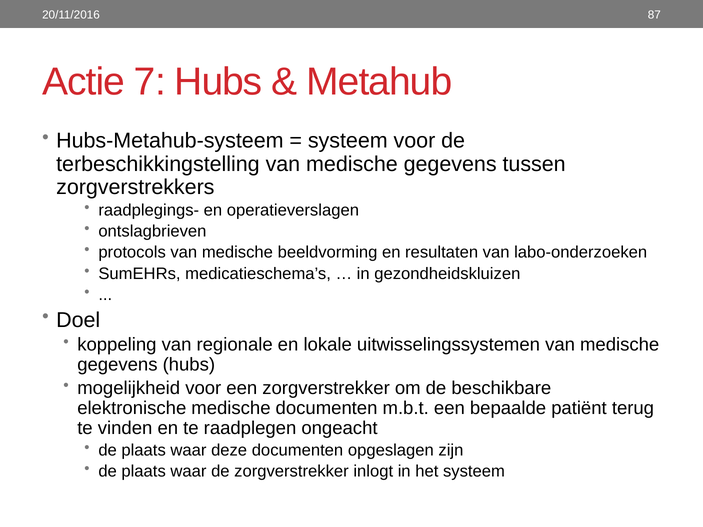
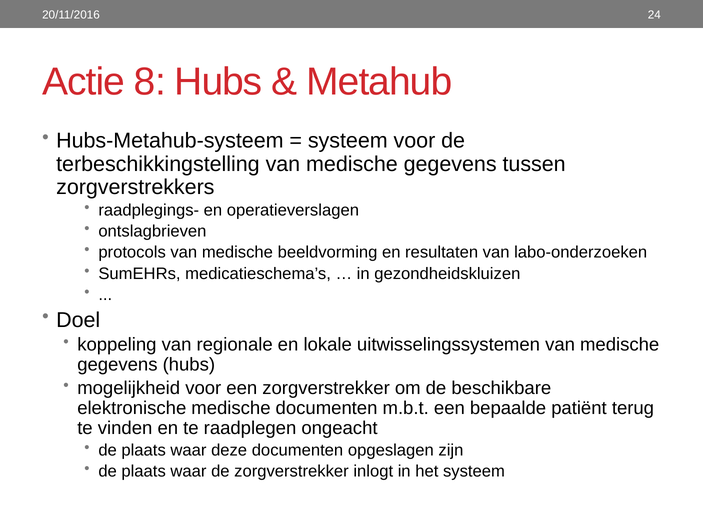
87: 87 -> 24
7: 7 -> 8
